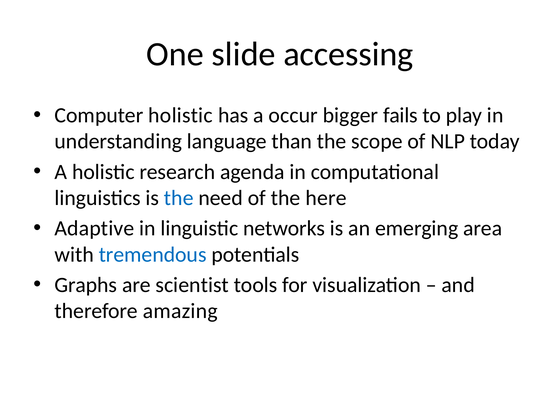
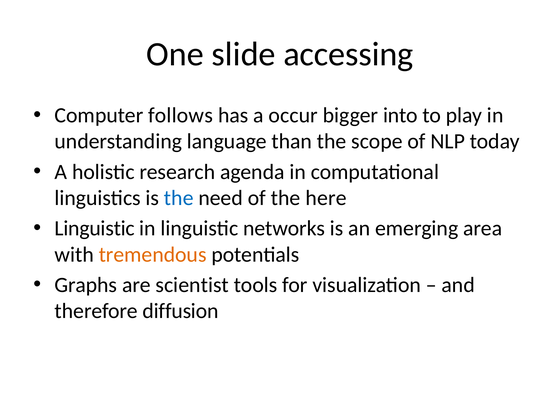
Computer holistic: holistic -> follows
fails: fails -> into
Adaptive at (94, 228): Adaptive -> Linguistic
tremendous colour: blue -> orange
amazing: amazing -> diffusion
